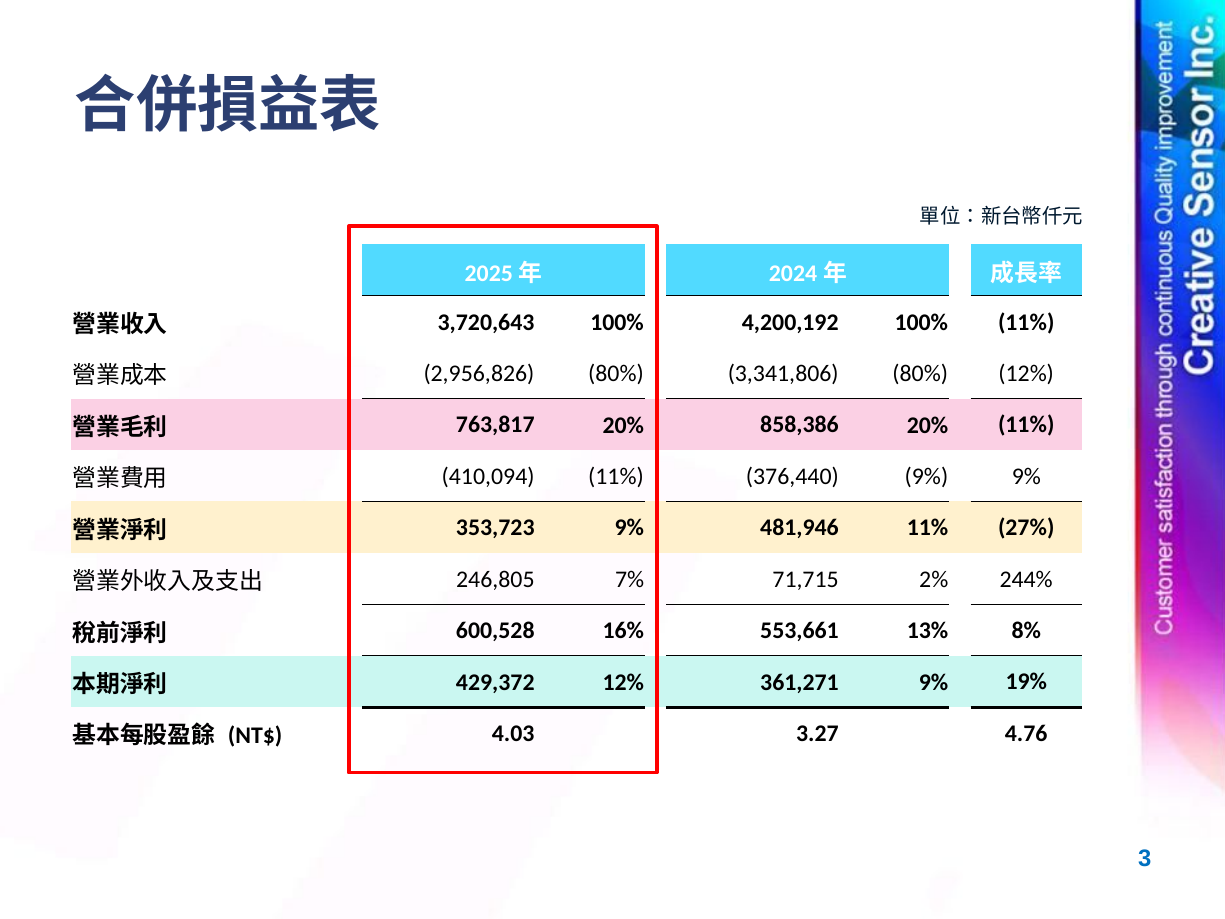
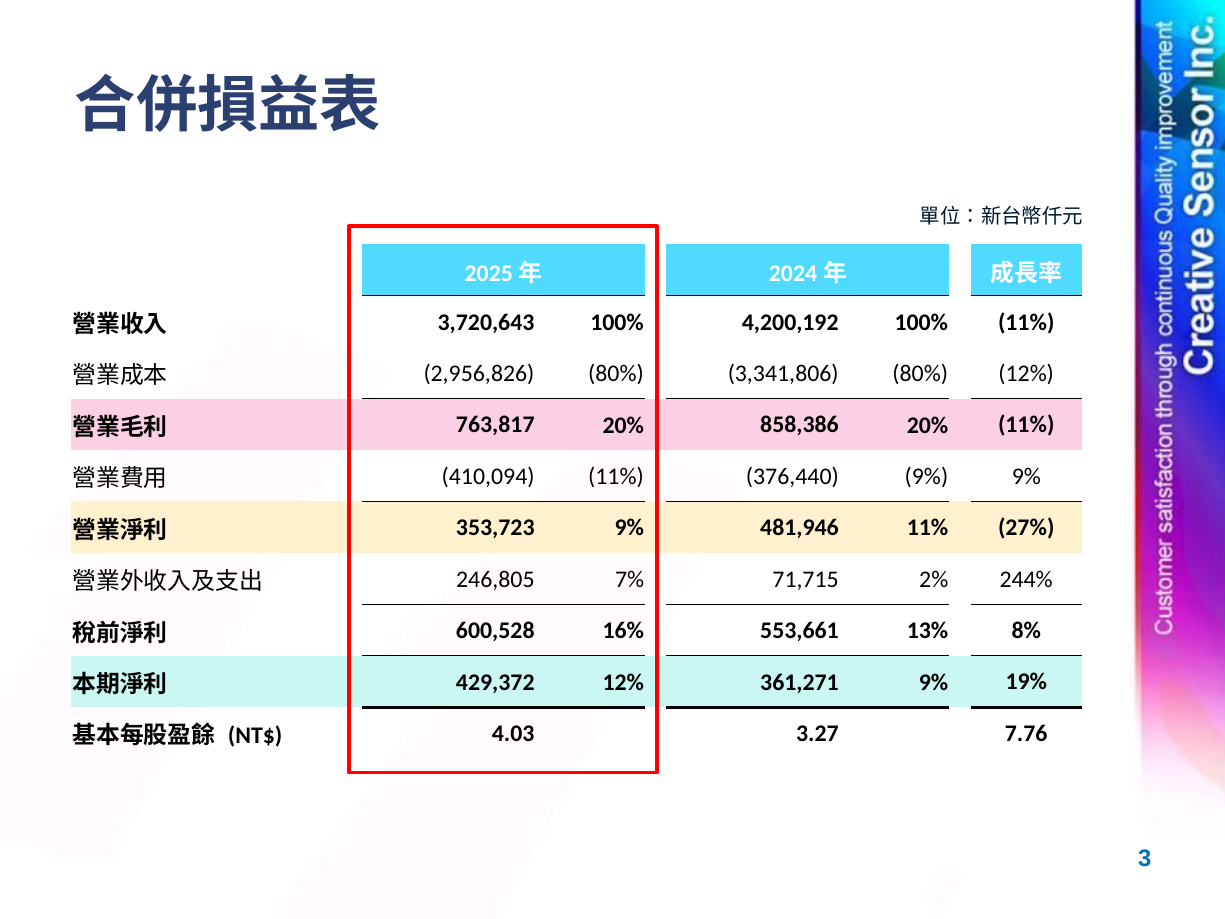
4.76: 4.76 -> 7.76
